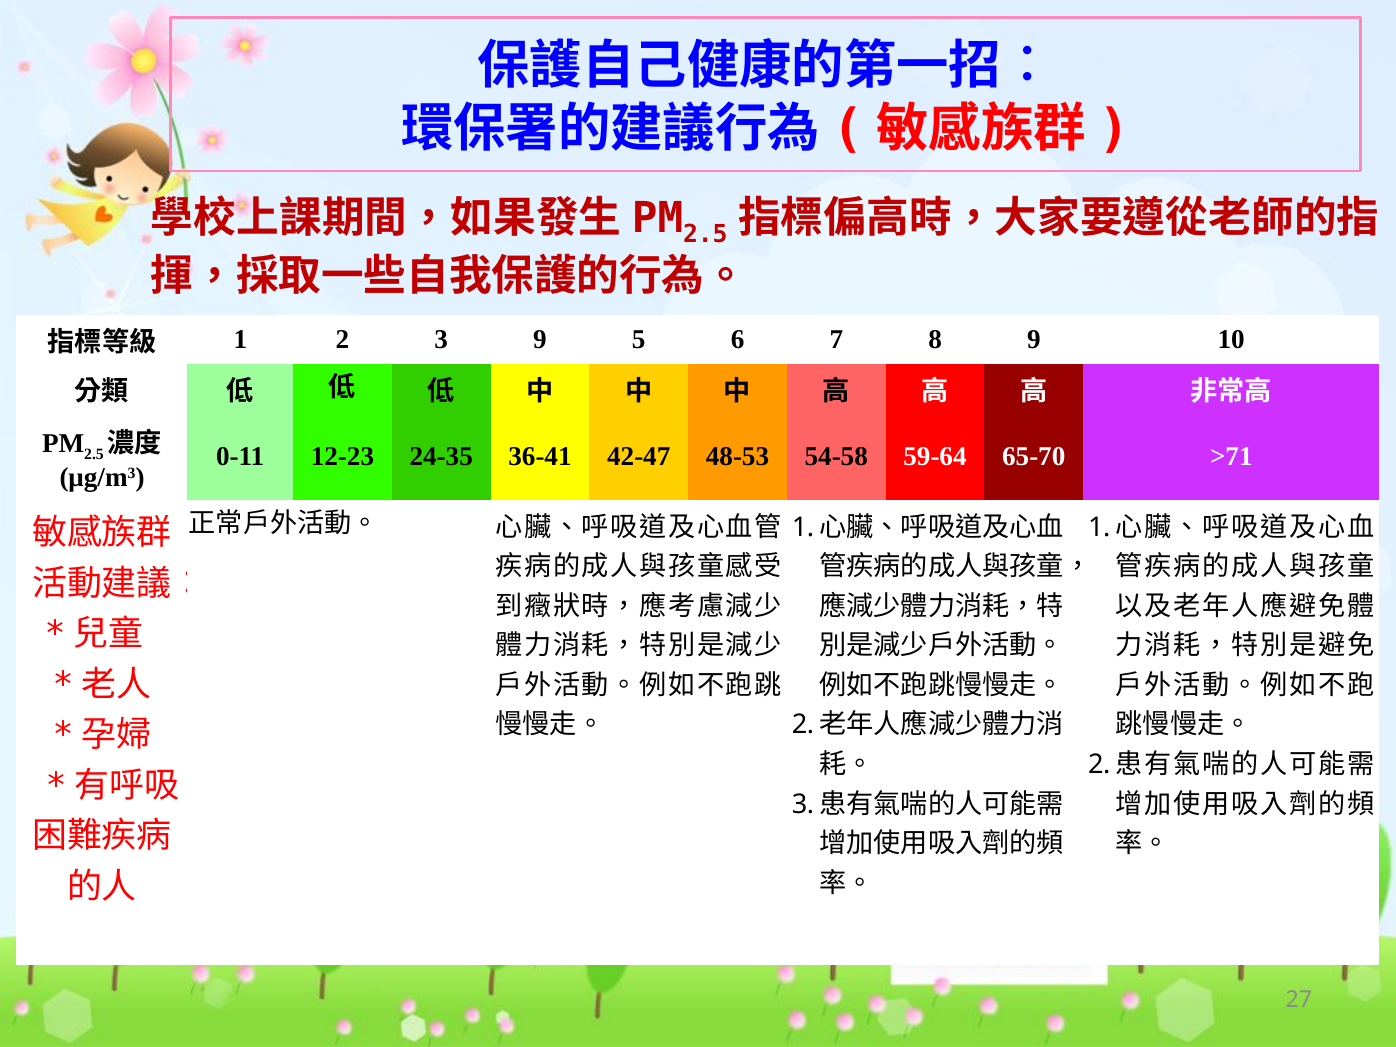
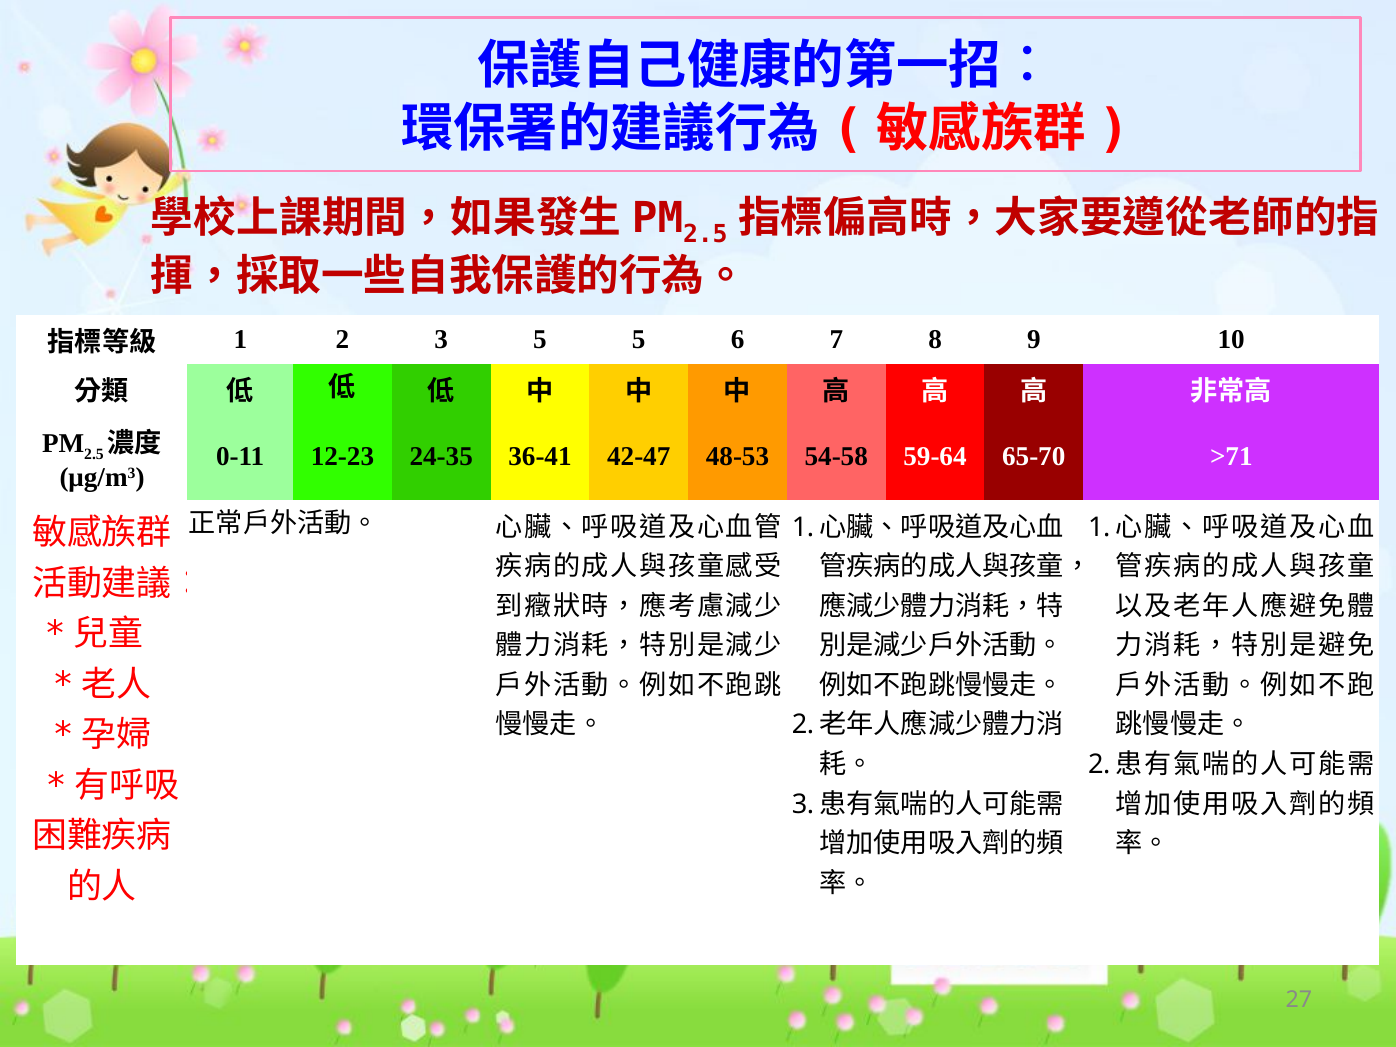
3 9: 9 -> 5
